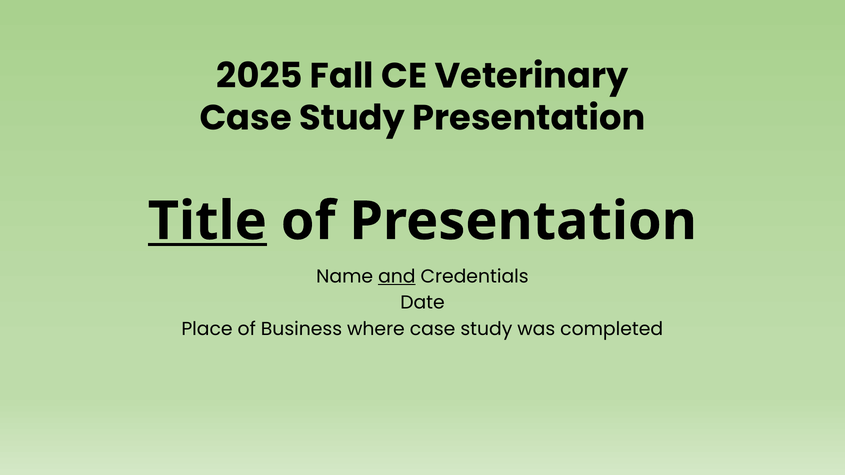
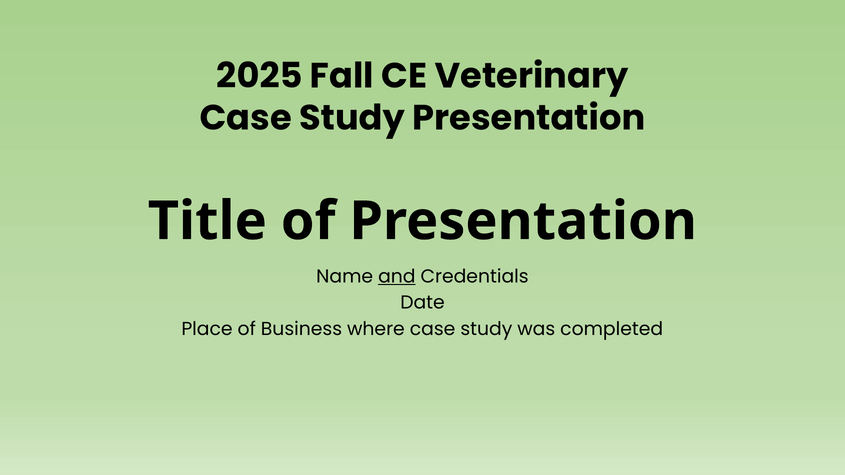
Title underline: present -> none
